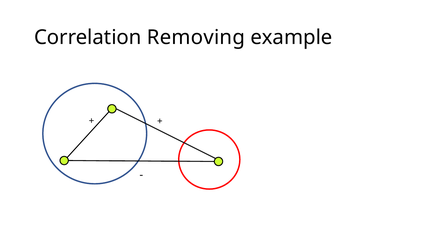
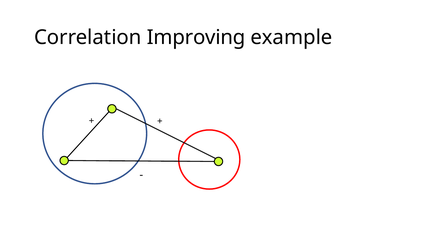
Removing: Removing -> Improving
